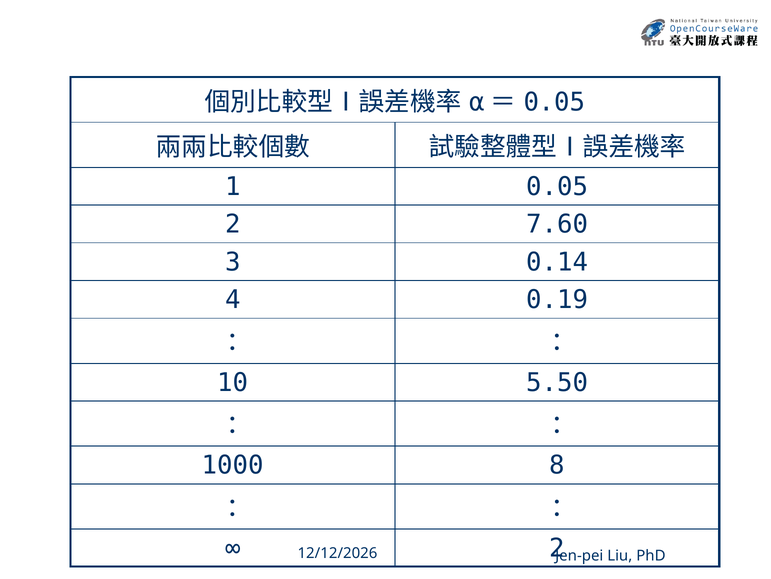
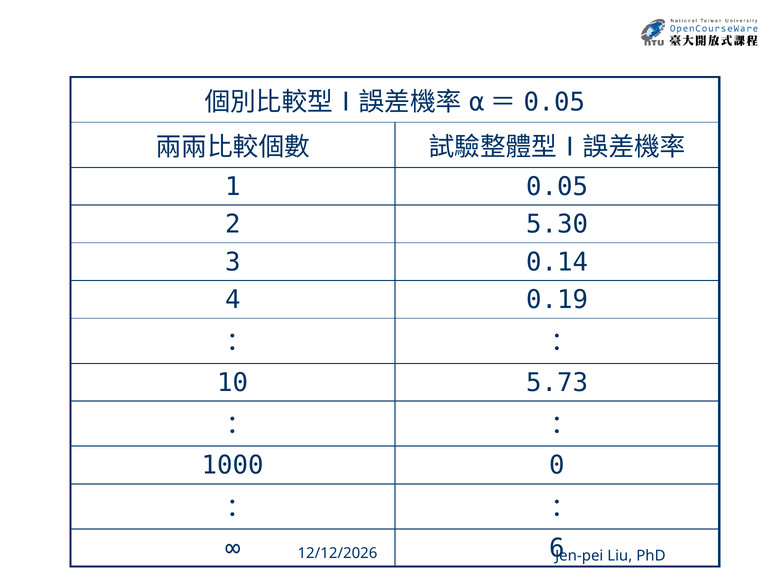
7.60: 7.60 -> 5.30
5.50: 5.50 -> 5.73
8: 8 -> 0
2 at (557, 547): 2 -> 6
